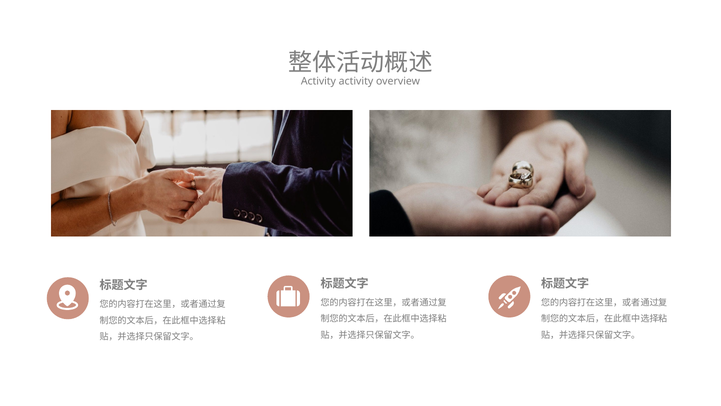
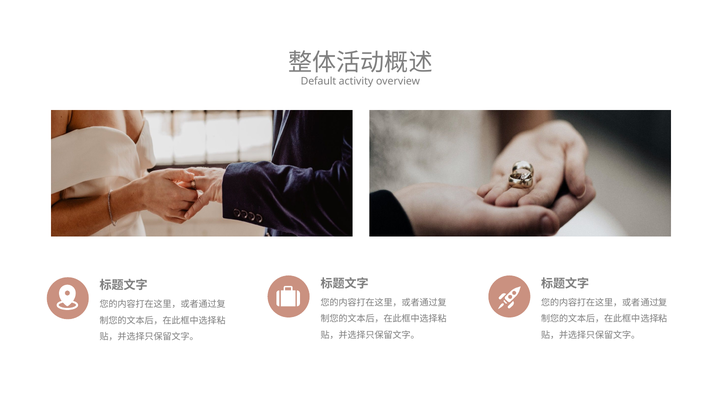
Activity at (318, 81): Activity -> Default
